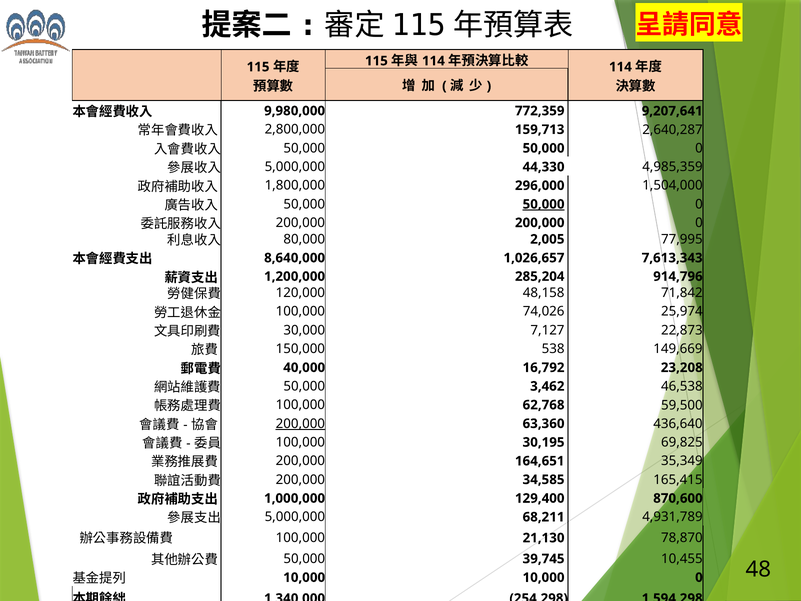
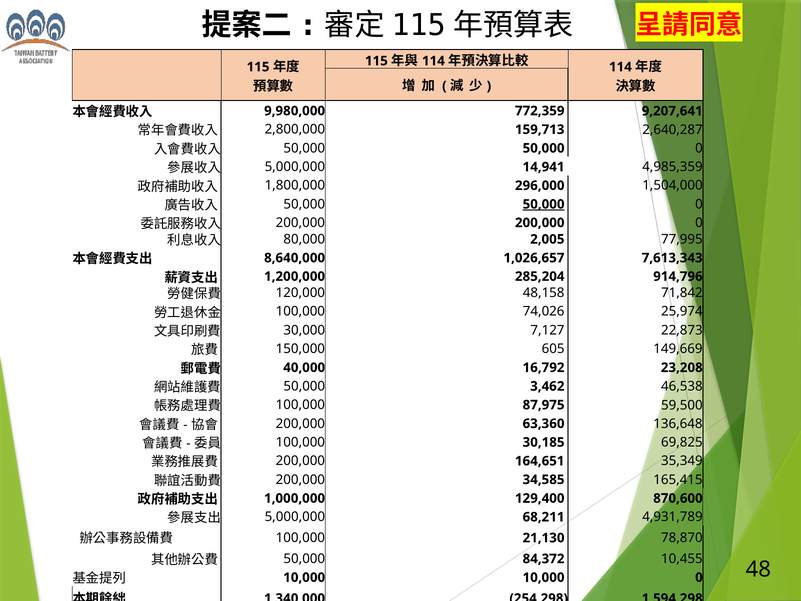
44,330: 44,330 -> 14,941
538: 538 -> 605
62,768: 62,768 -> 87,975
200,000 at (300, 423) underline: present -> none
436,640: 436,640 -> 136,648
30,195: 30,195 -> 30,185
39,745: 39,745 -> 84,372
